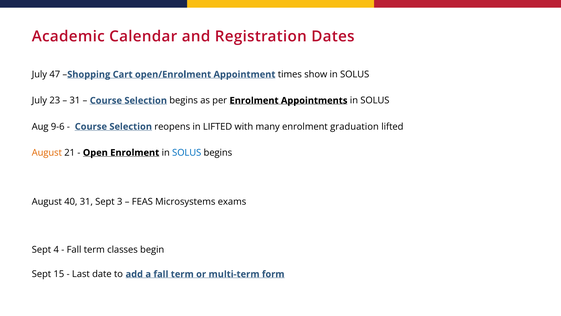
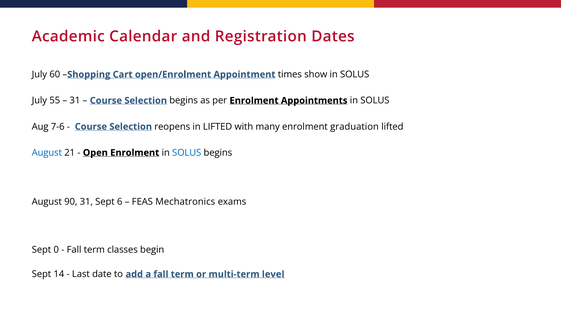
47: 47 -> 60
23: 23 -> 55
9-6: 9-6 -> 7-6
August at (47, 152) colour: orange -> blue
40: 40 -> 90
3: 3 -> 6
Microsystems: Microsystems -> Mechatronics
4: 4 -> 0
15: 15 -> 14
form: form -> level
